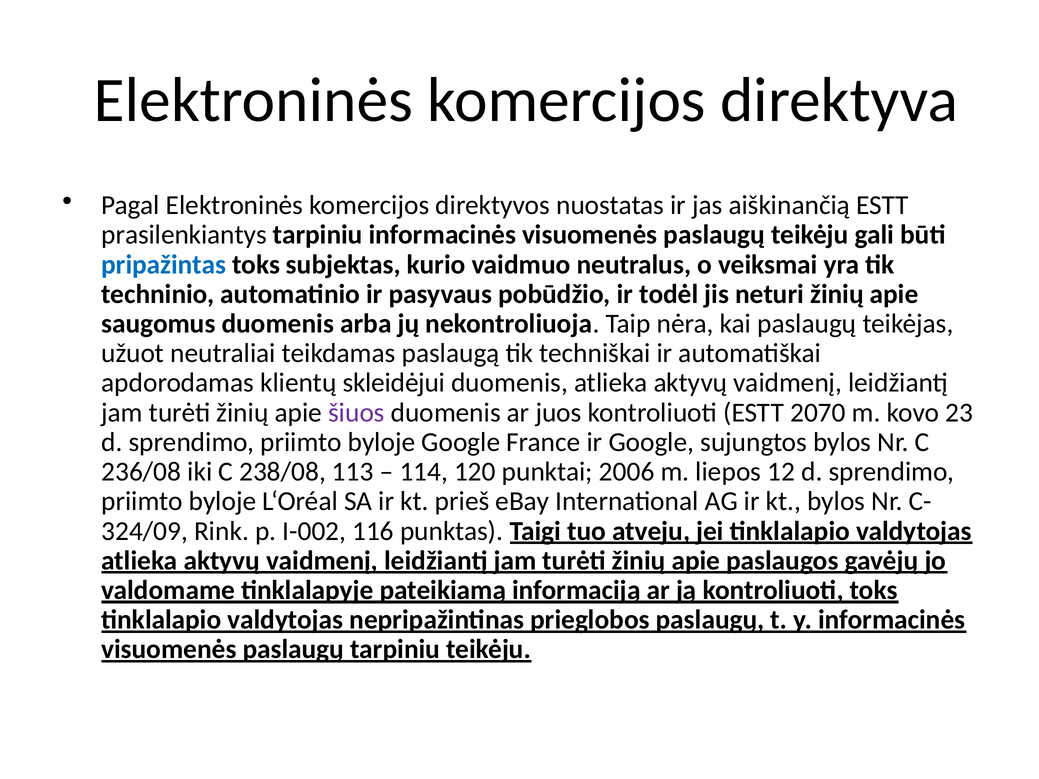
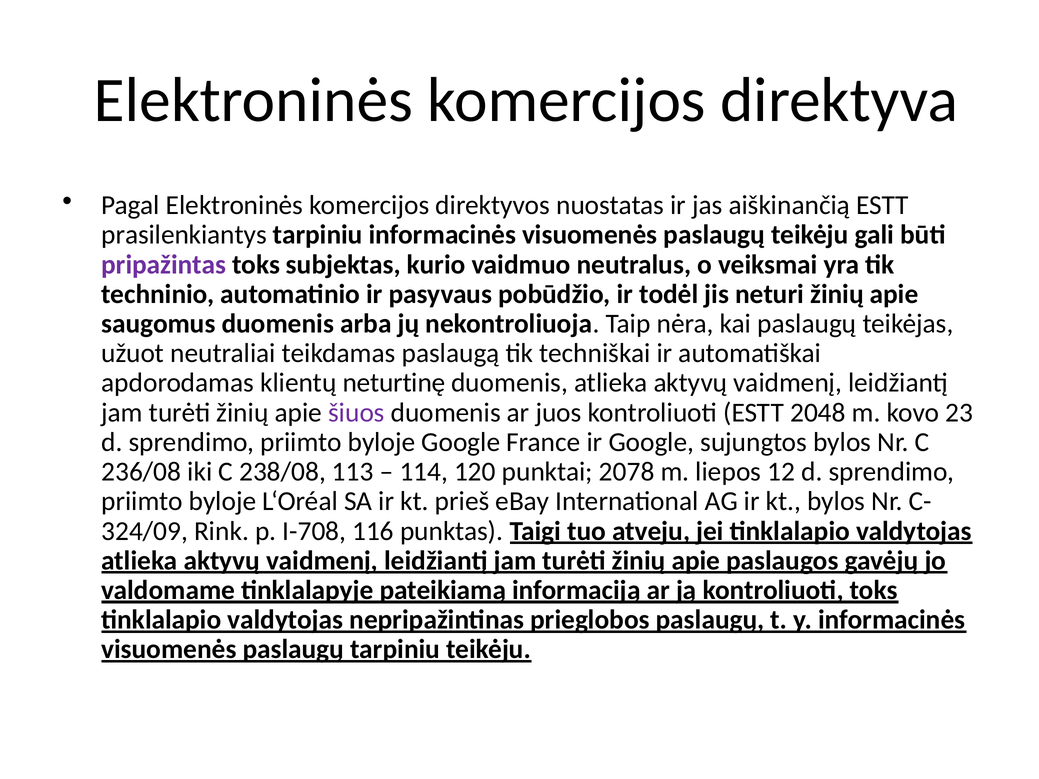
pripažintas colour: blue -> purple
skleidėjui: skleidėjui -> neturtinę
2070: 2070 -> 2048
2006: 2006 -> 2078
I-002: I-002 -> I-708
